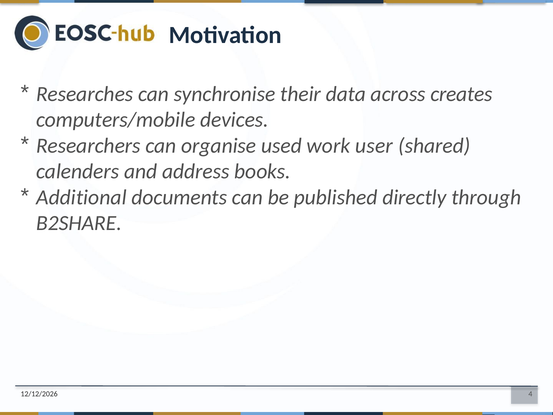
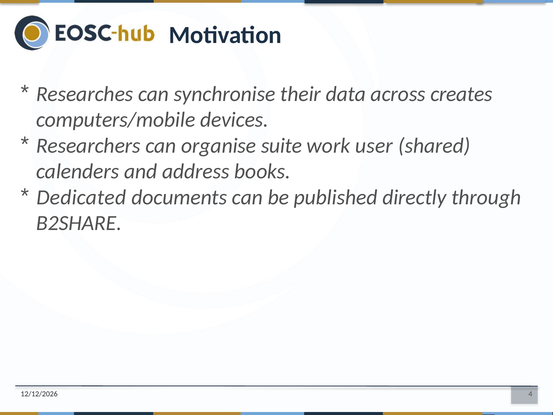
used: used -> suite
Additional: Additional -> Dedicated
